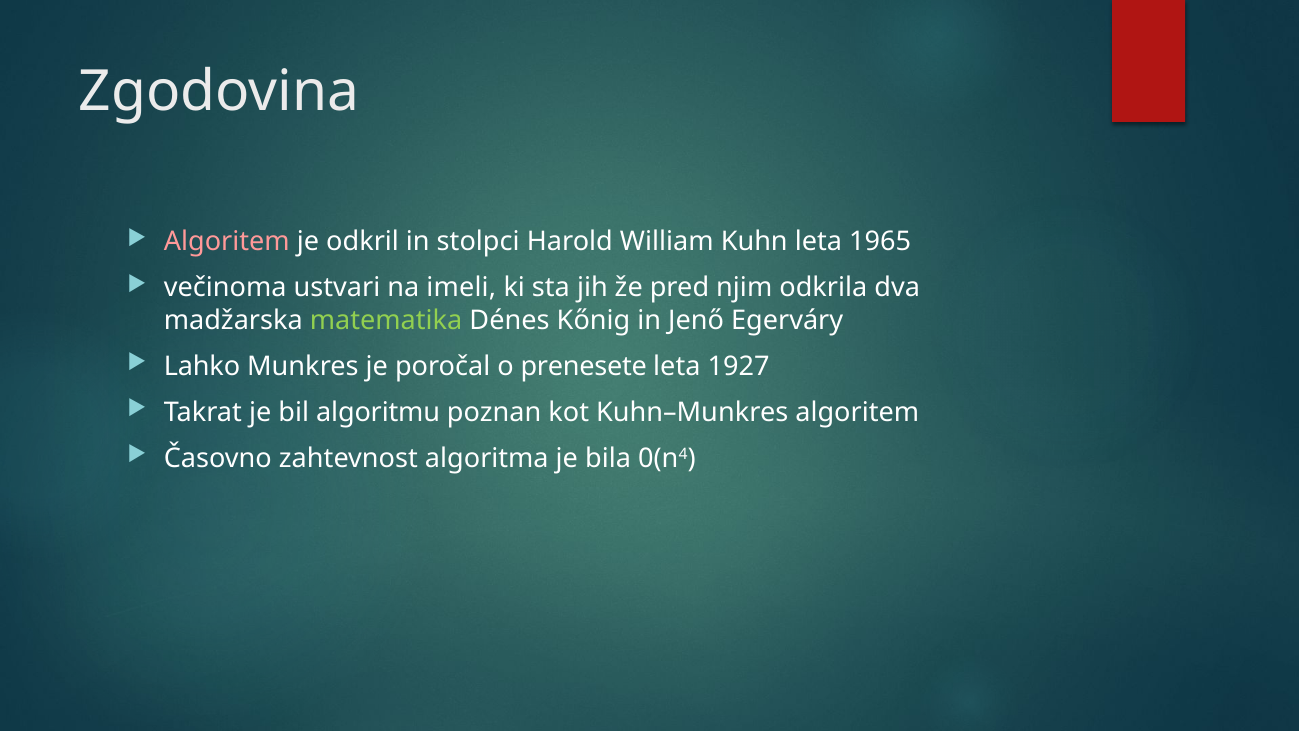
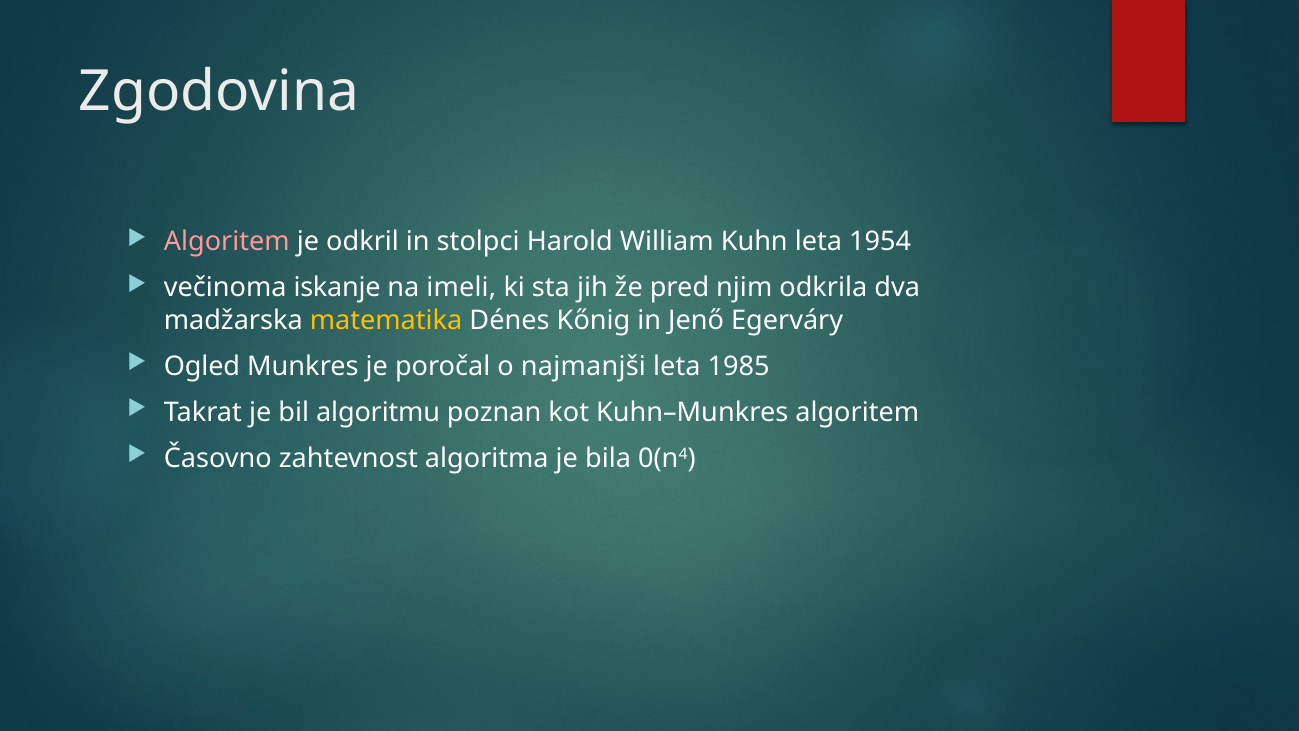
1965: 1965 -> 1954
ustvari: ustvari -> iskanje
matematika colour: light green -> yellow
Lahko: Lahko -> Ogled
prenesete: prenesete -> najmanjši
1927: 1927 -> 1985
